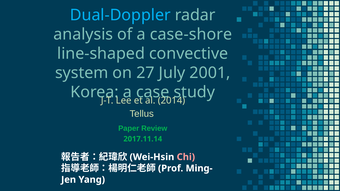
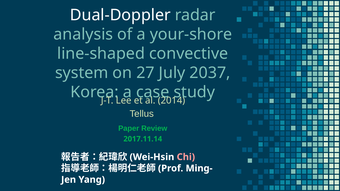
Dual-Doppler colour: light blue -> white
case-shore: case-shore -> your-shore
2001: 2001 -> 2037
